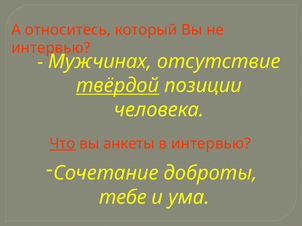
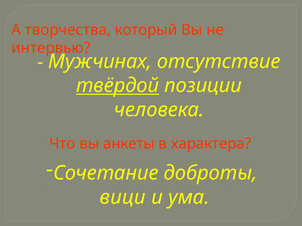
относитесь: относитесь -> творчества
Что underline: present -> none
в интервью: интервью -> характера
тебе: тебе -> вици
